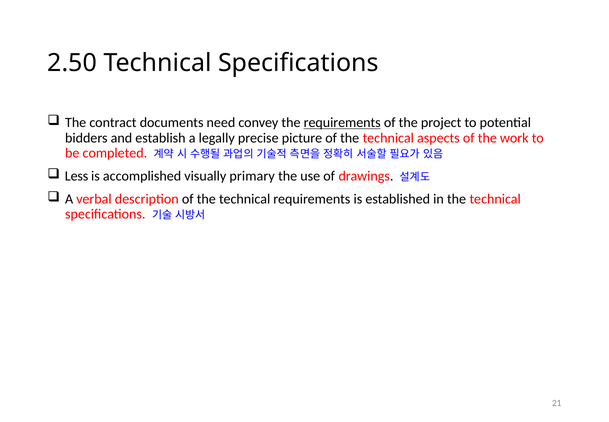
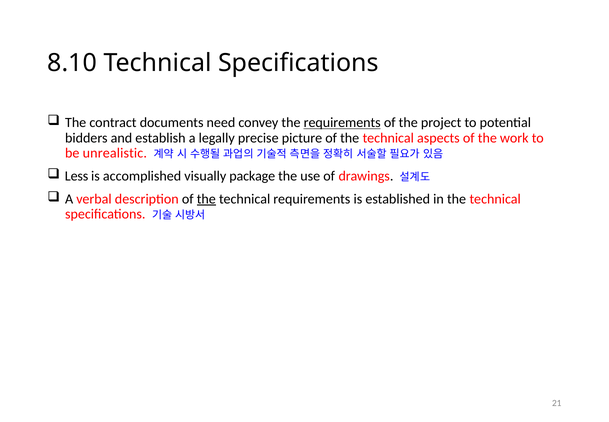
2.50: 2.50 -> 8.10
completed: completed -> unrealistic
primary: primary -> package
the at (206, 199) underline: none -> present
